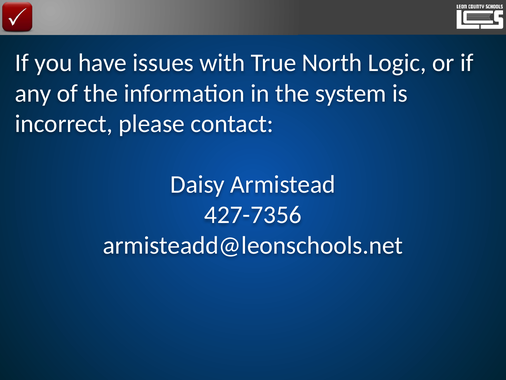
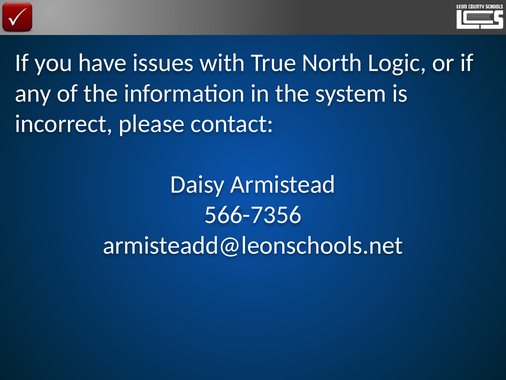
427-7356: 427-7356 -> 566-7356
